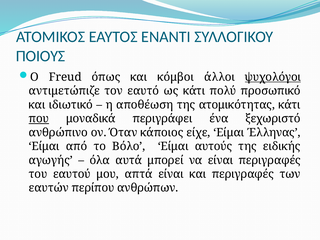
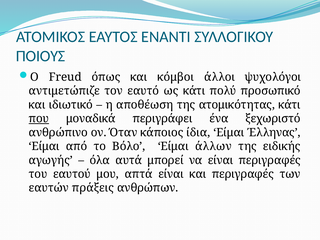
ψυχολόγοι underline: present -> none
είχε: είχε -> ίδια
αυτούς: αυτούς -> άλλων
περίπου: περίπου -> πράξεις
